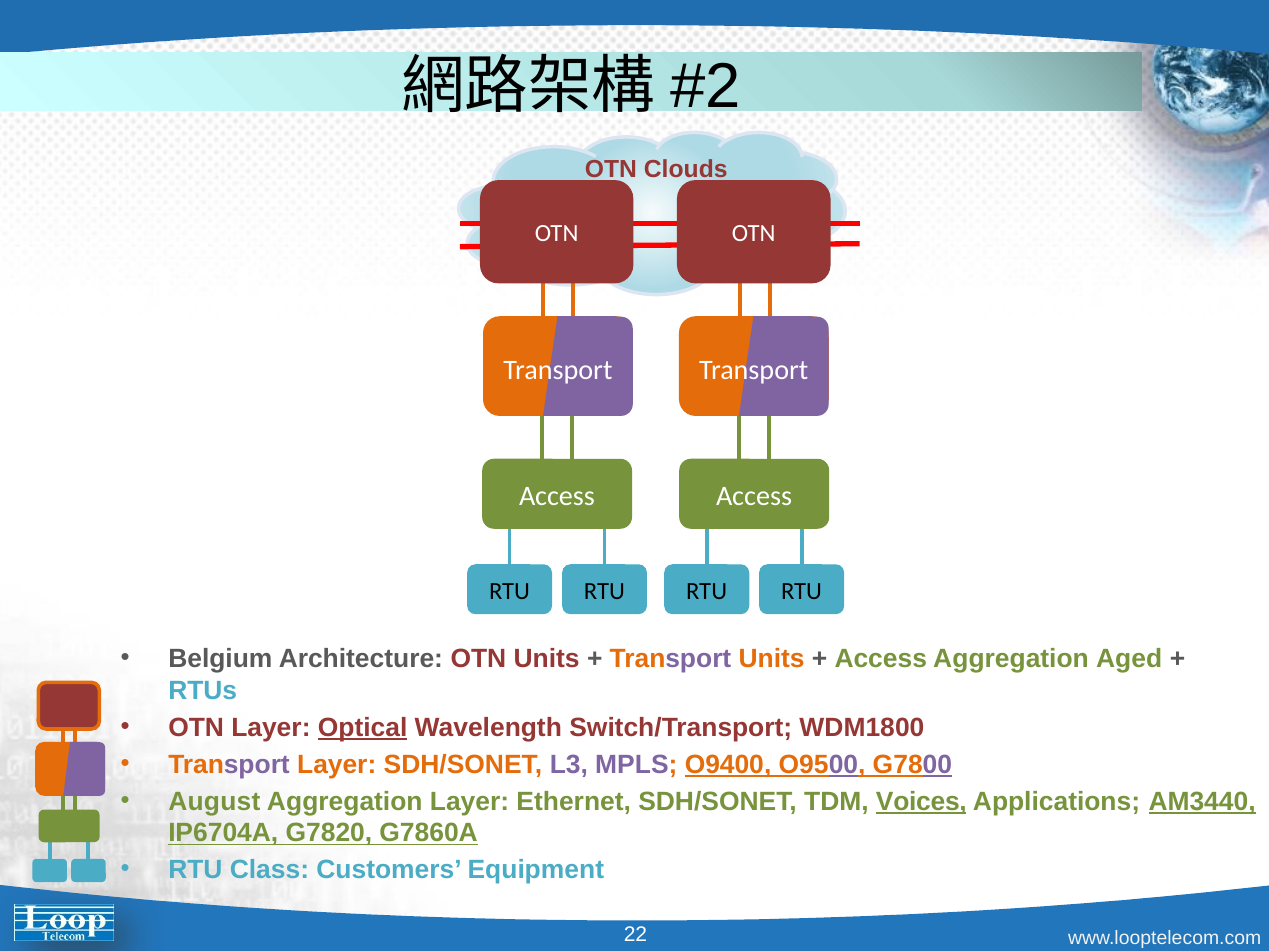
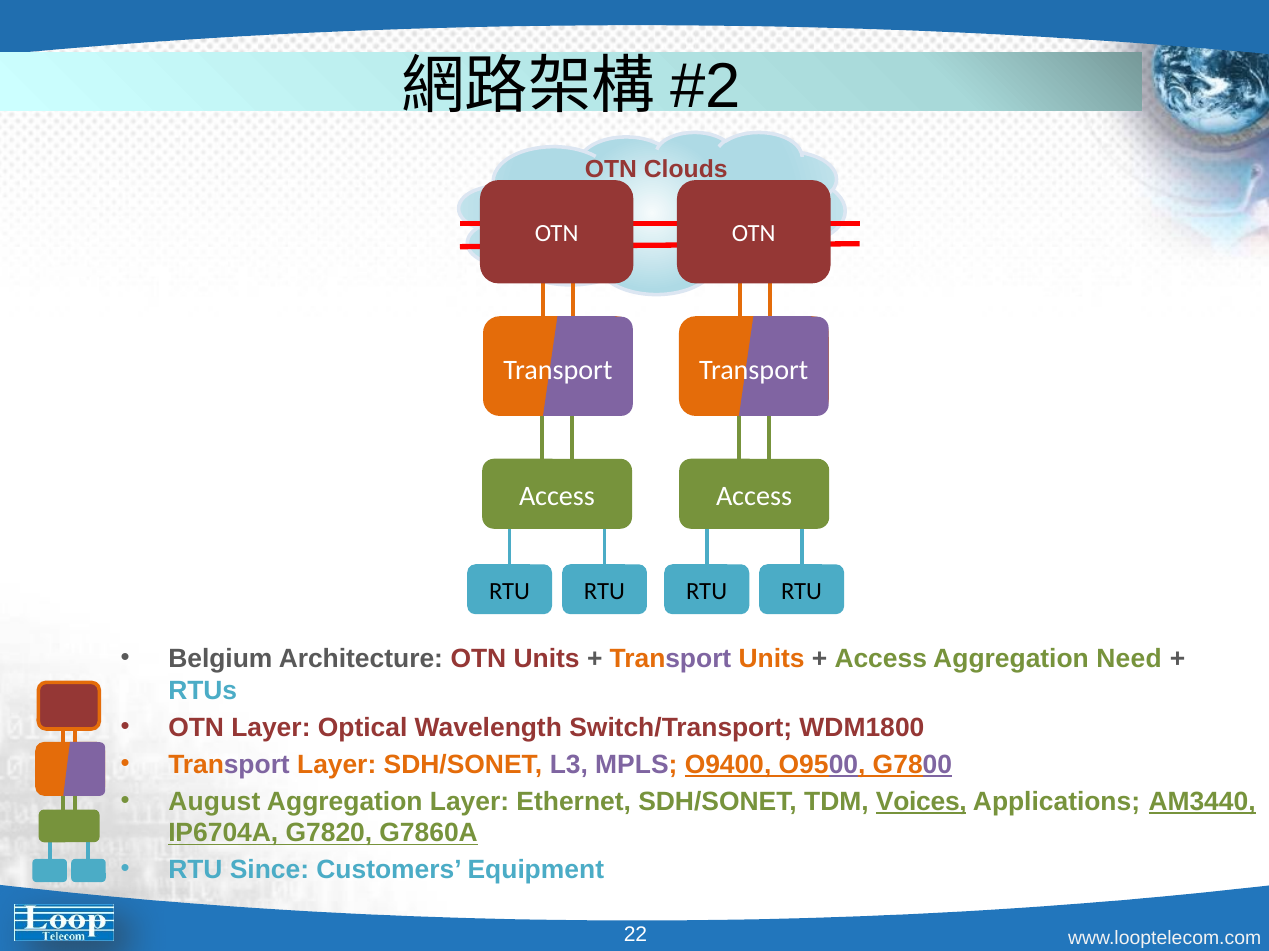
Aged: Aged -> Need
Optical underline: present -> none
Class: Class -> Since
